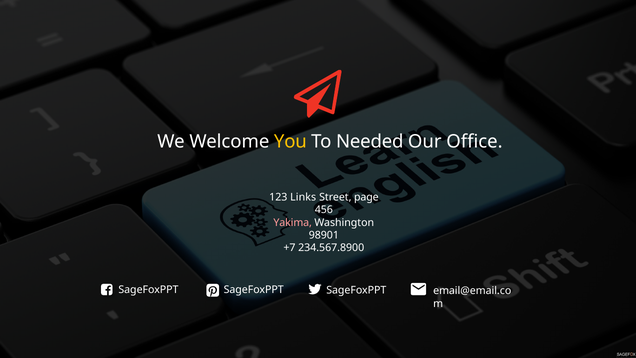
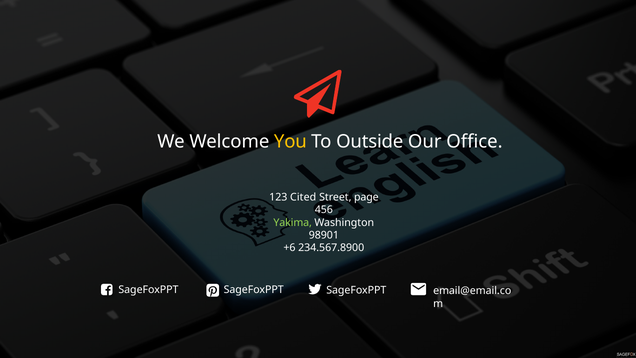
Needed: Needed -> Outside
Links: Links -> Cited
Yakima colour: pink -> light green
+7: +7 -> +6
